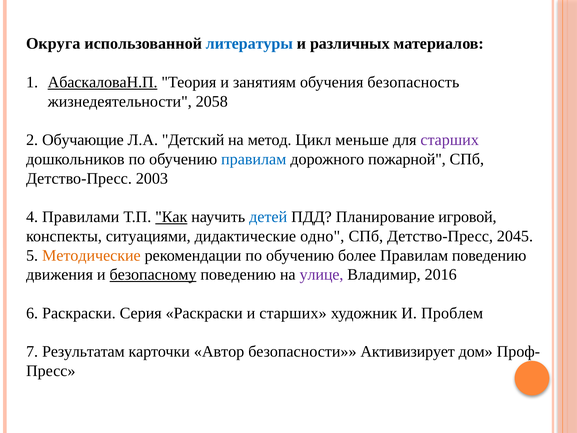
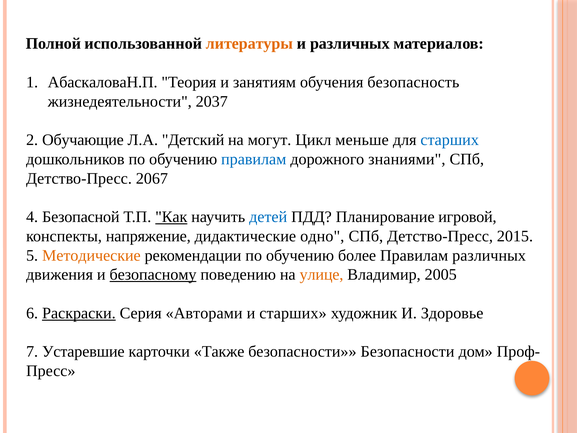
Округа: Округа -> Полной
литературы colour: blue -> orange
АбаскаловаН.П underline: present -> none
2058: 2058 -> 2037
метод: метод -> могут
старших at (450, 140) colour: purple -> blue
пожарной: пожарной -> знаниями
2003: 2003 -> 2067
Правилами: Правилами -> Безопасной
ситуациями: ситуациями -> напряжение
2045: 2045 -> 2015
Правилам поведению: поведению -> различных
улице colour: purple -> orange
2016: 2016 -> 2005
Раскраски at (79, 313) underline: none -> present
Серия Раскраски: Раскраски -> Авторами
Проблем: Проблем -> Здоровье
Результатам: Результатам -> Устаревшие
Автор: Автор -> Также
безопасности Активизирует: Активизирует -> Безопасности
